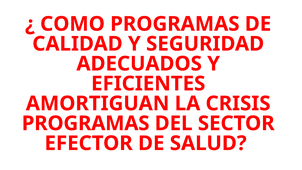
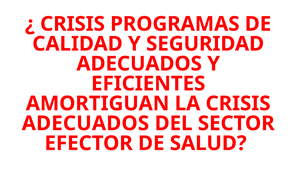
COMO at (72, 24): COMO -> CRISIS
PROGRAMAS at (86, 123): PROGRAMAS -> ADECUADOS
